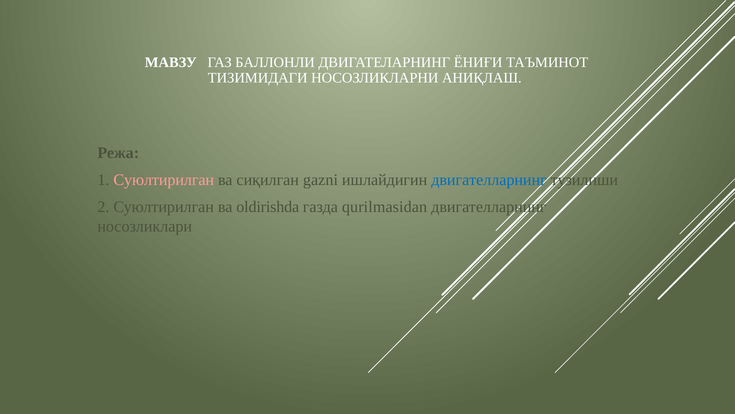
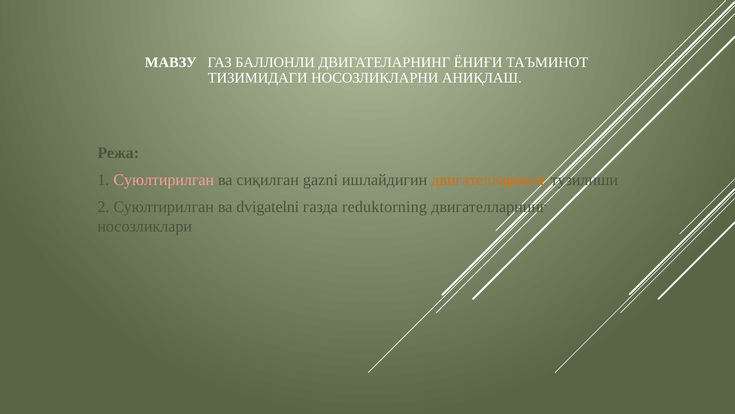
двигателларнинг at (489, 180) colour: blue -> orange
oldirishda: oldirishda -> dvigatelni
qurilmasidan: qurilmasidan -> reduktorning
